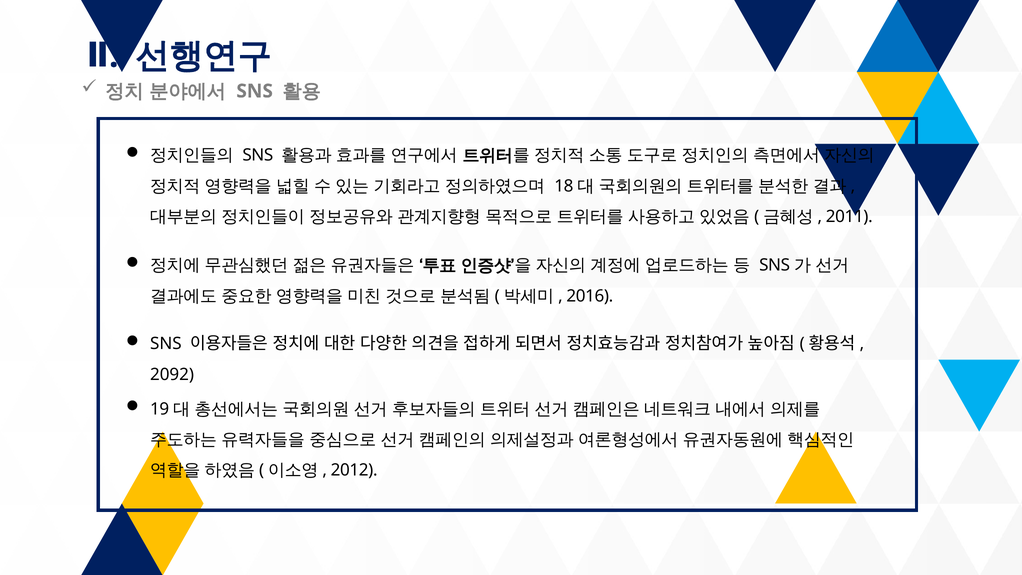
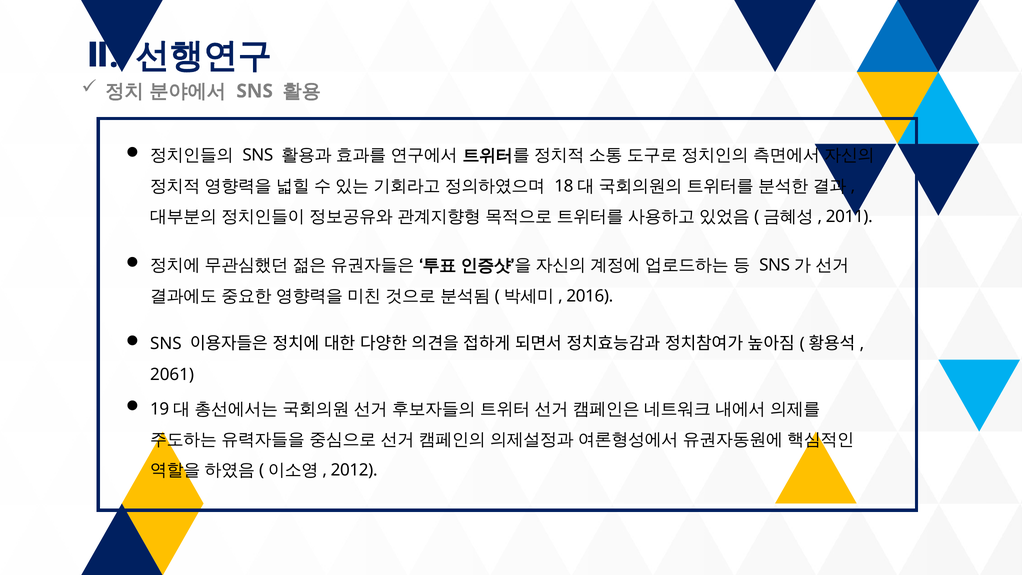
2092: 2092 -> 2061
